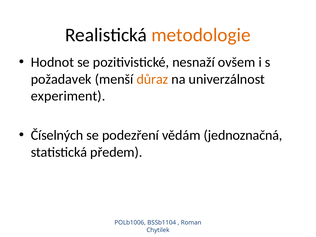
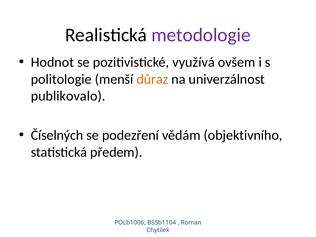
metodologie colour: orange -> purple
nesnaží: nesnaží -> využívá
požadavek: požadavek -> politologie
experiment: experiment -> publikovalo
jednoznačná: jednoznačná -> objektivního
